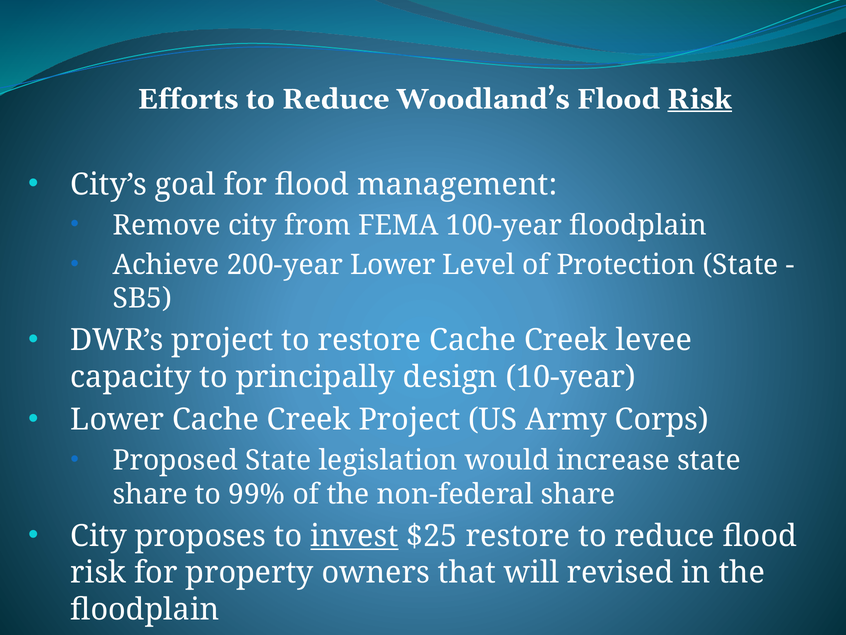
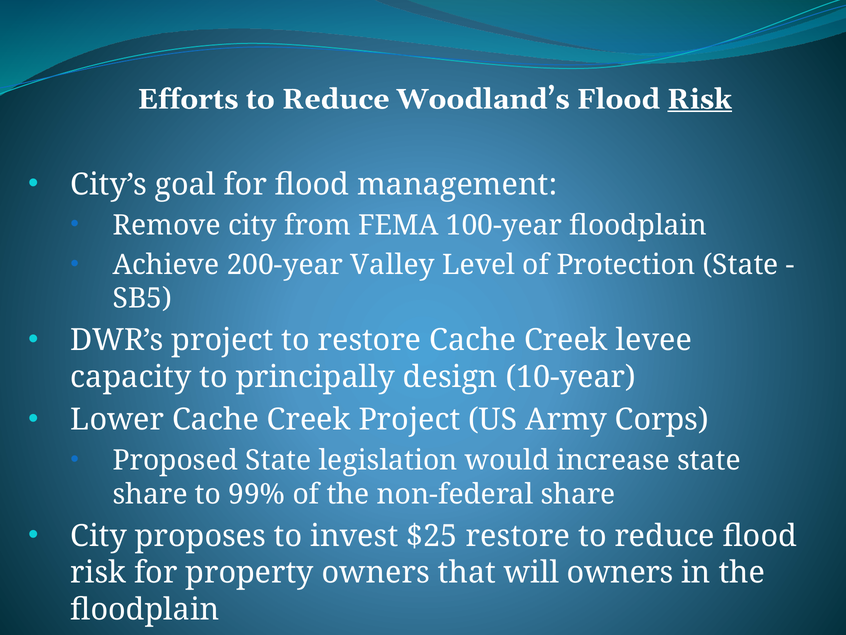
200-year Lower: Lower -> Valley
invest underline: present -> none
will revised: revised -> owners
